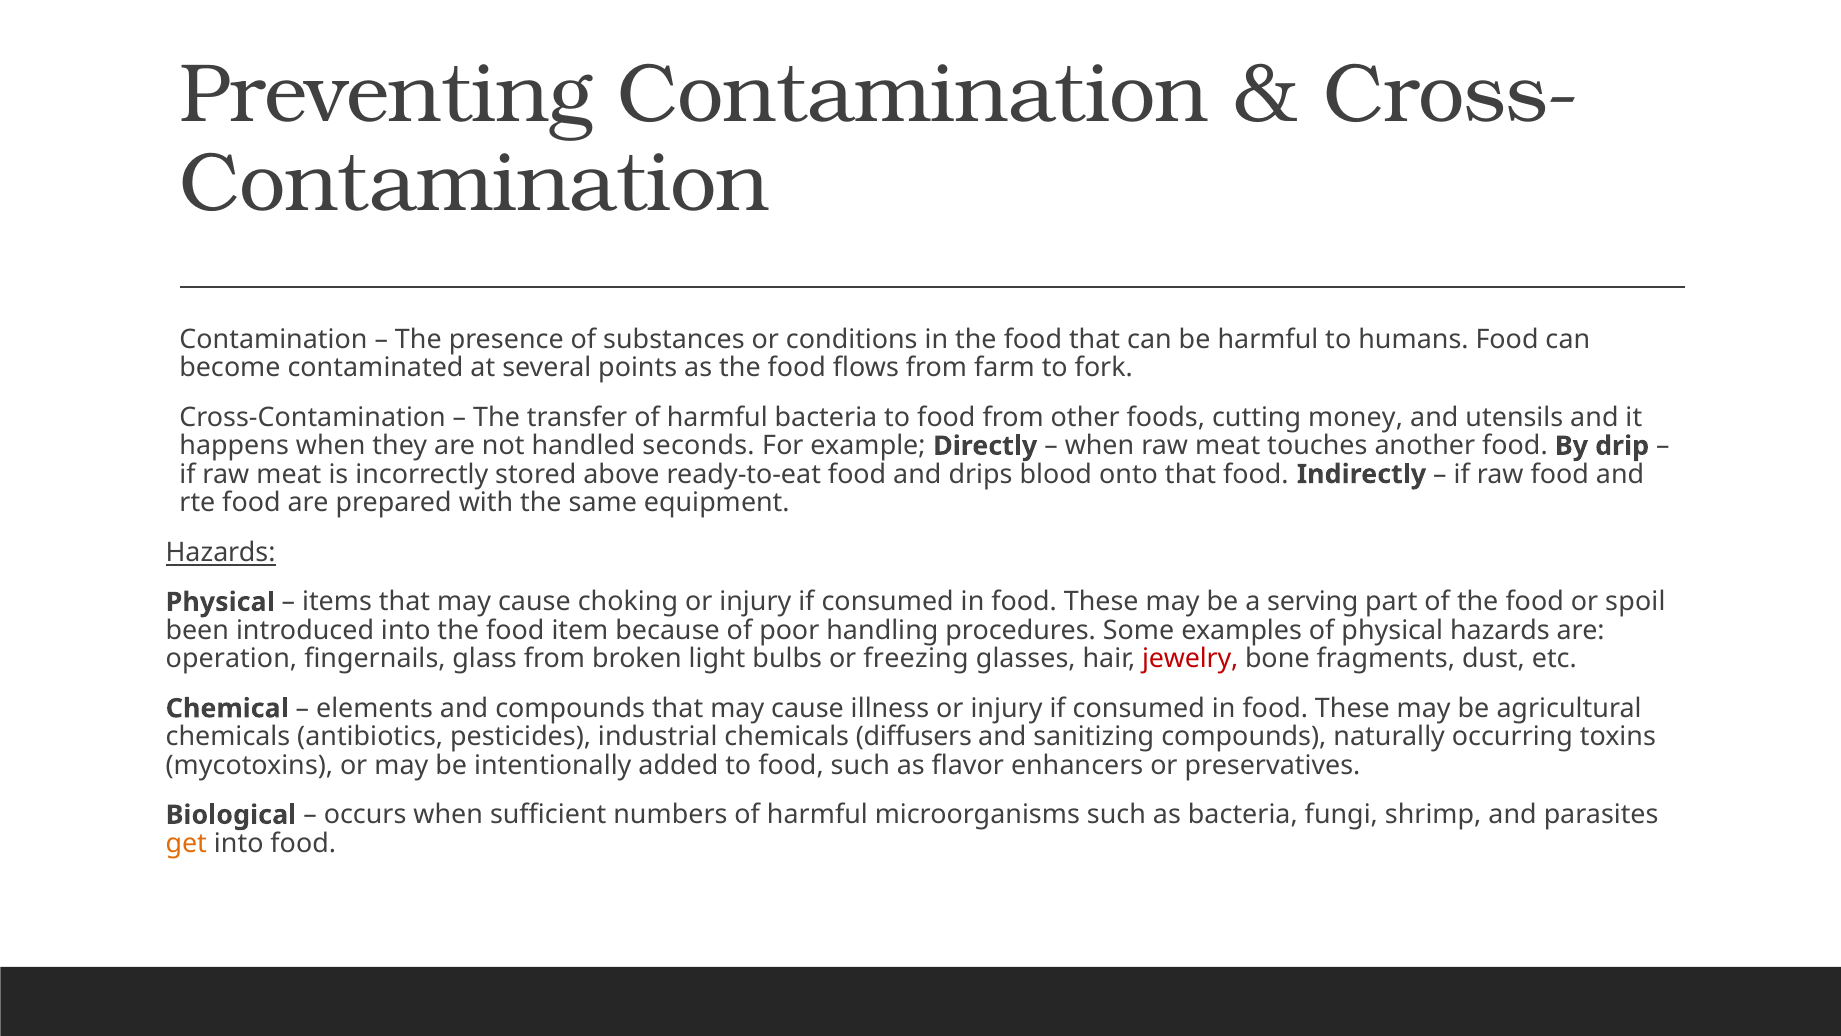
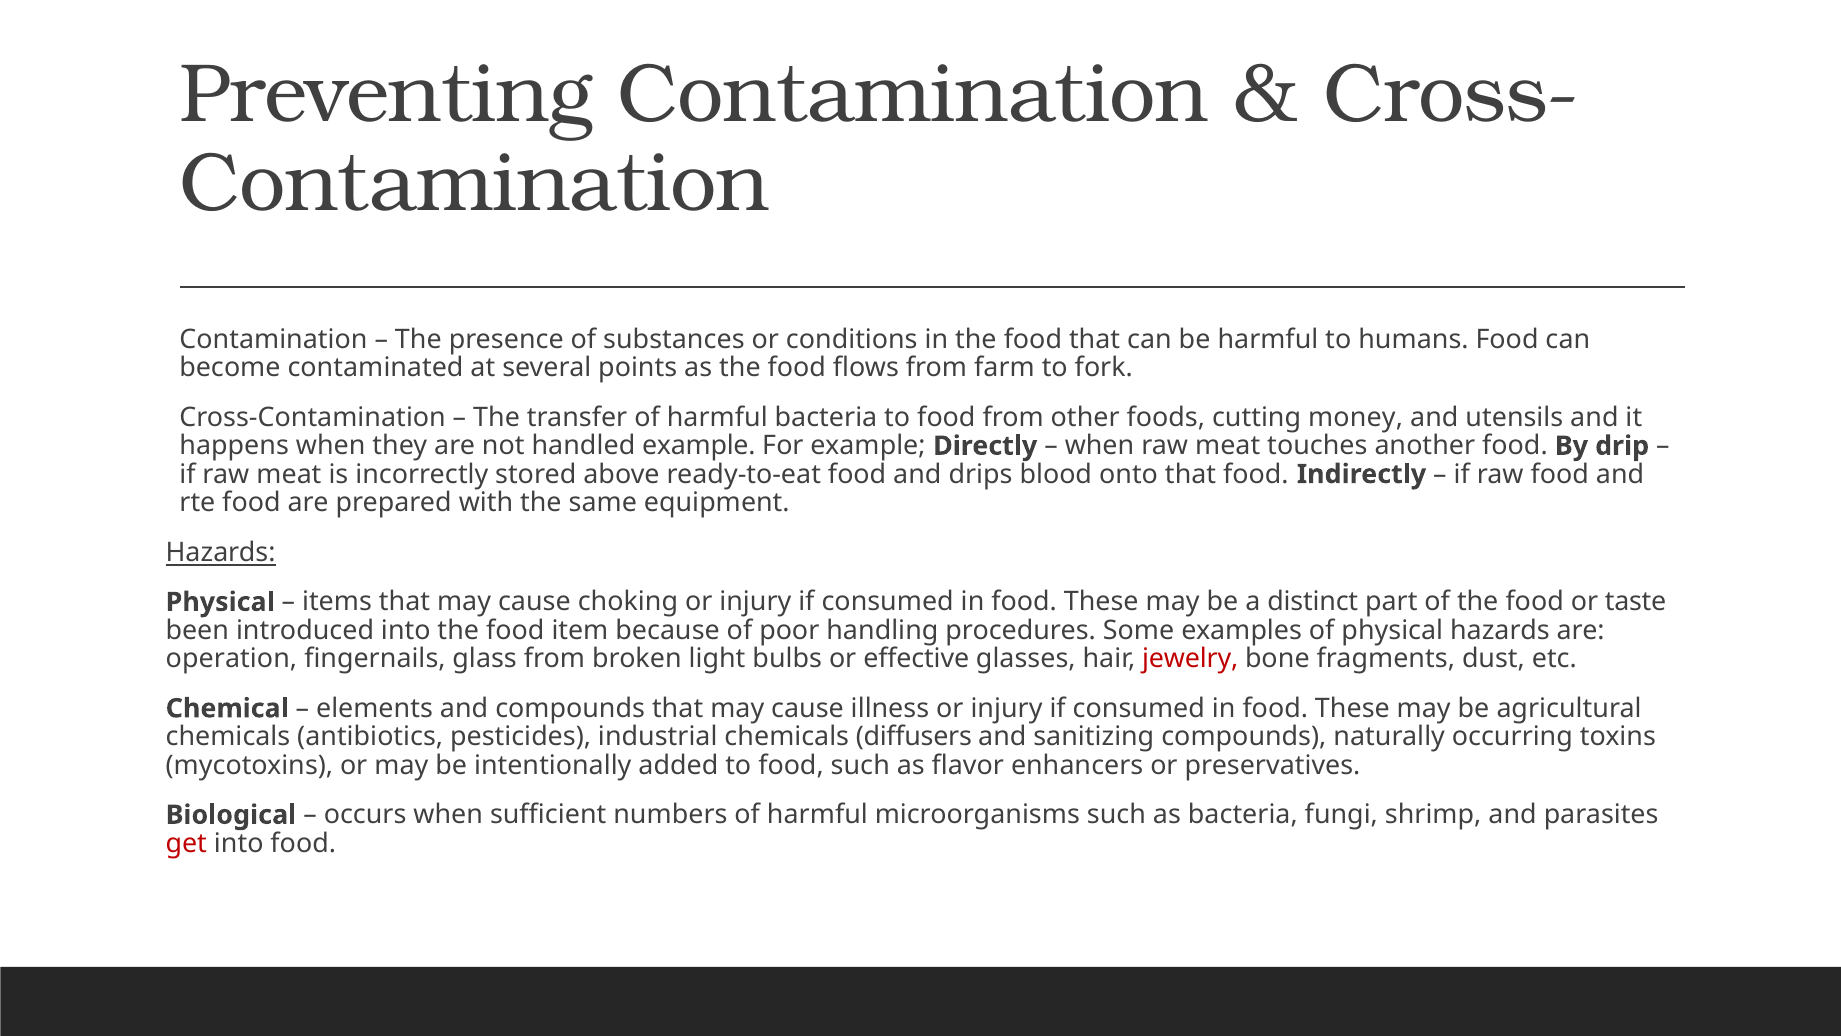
handled seconds: seconds -> example
serving: serving -> distinct
spoil: spoil -> taste
freezing: freezing -> effective
get colour: orange -> red
